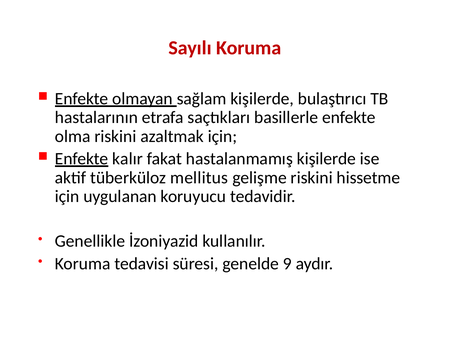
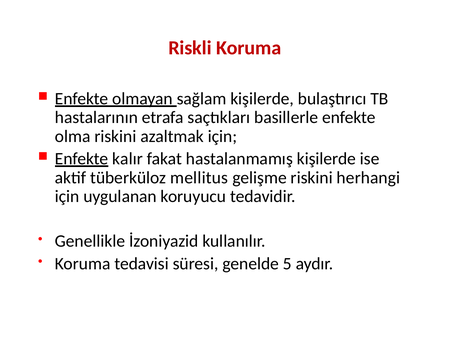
Sayılı: Sayılı -> Riskli
hissetme: hissetme -> herhangi
9: 9 -> 5
